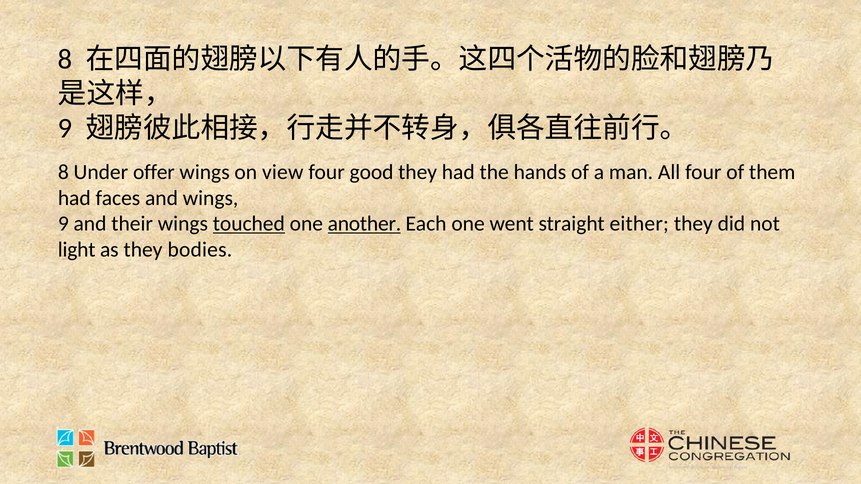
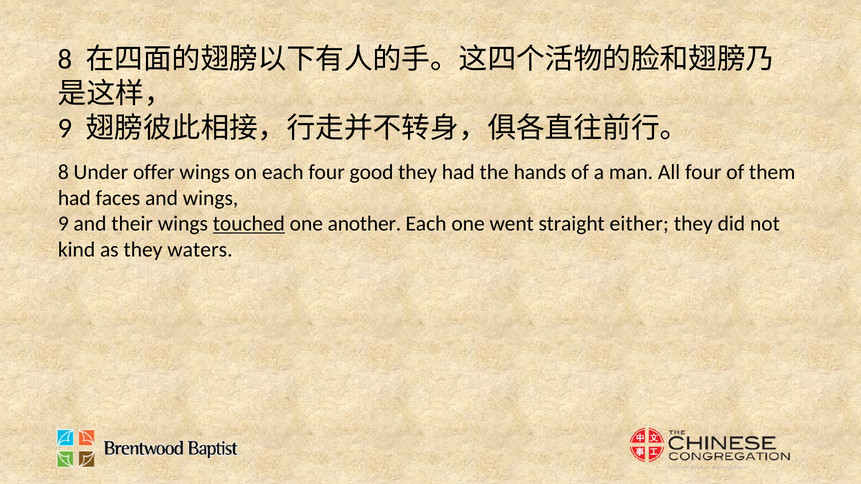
on view: view -> each
another underline: present -> none
light: light -> kind
bodies: bodies -> waters
